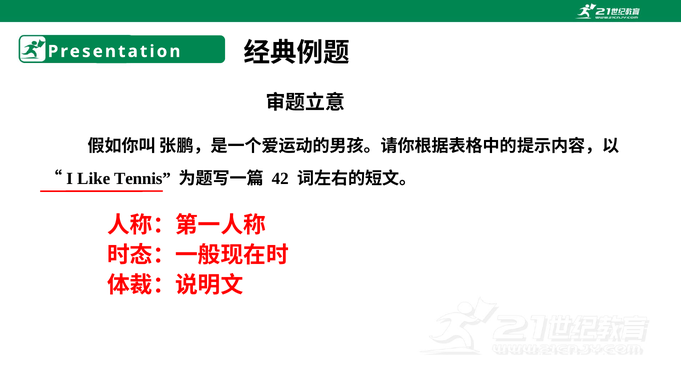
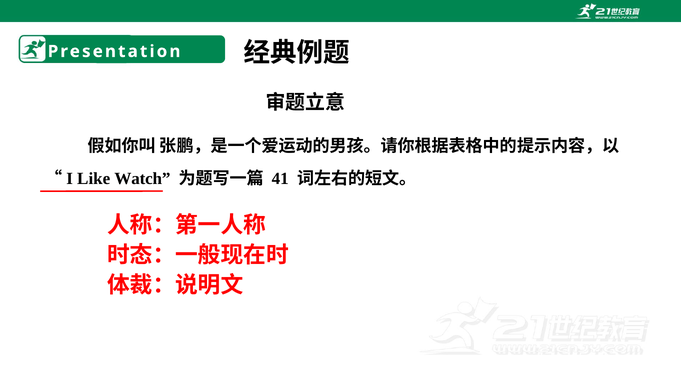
Tennis: Tennis -> Watch
42: 42 -> 41
